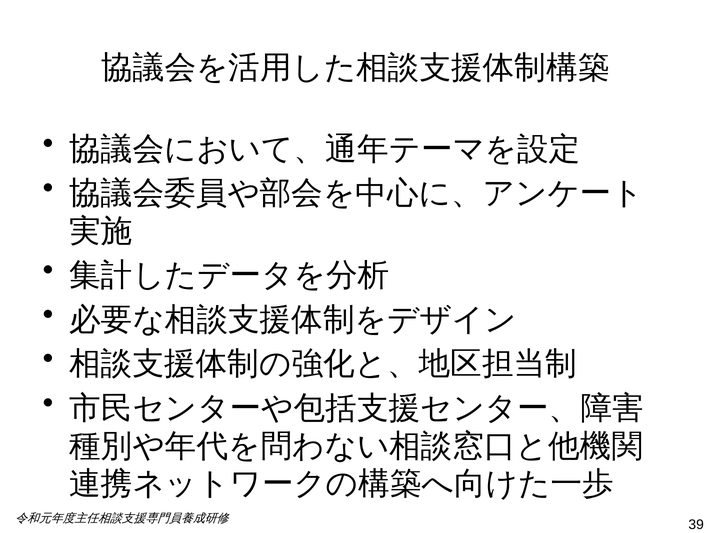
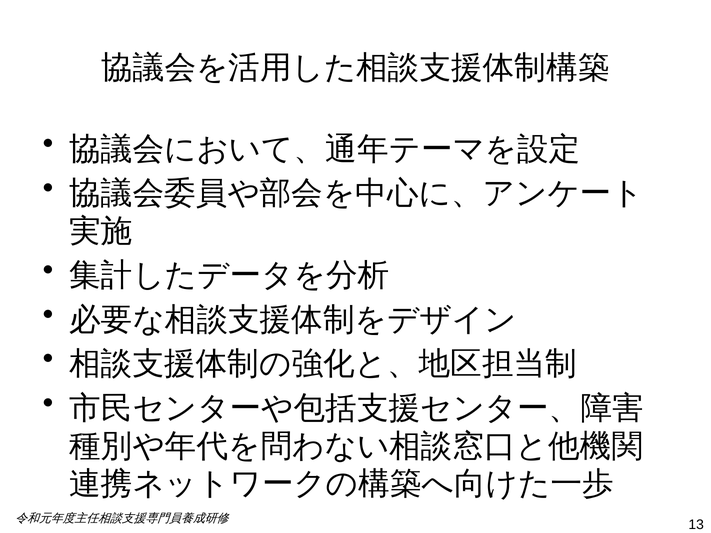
39: 39 -> 13
